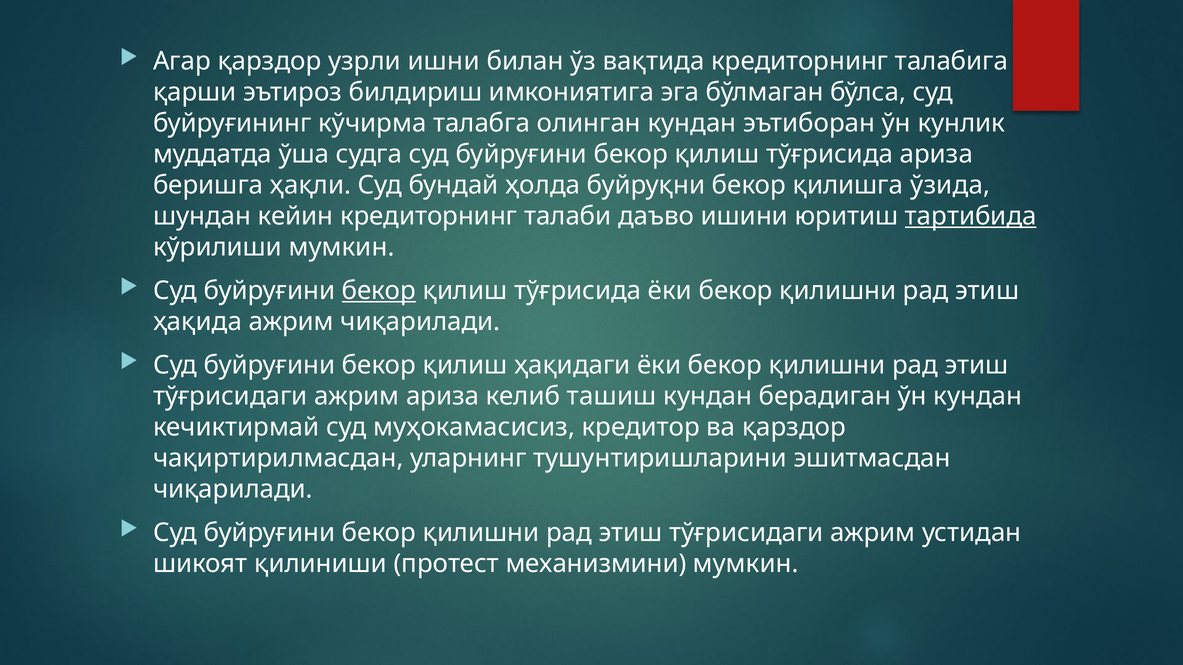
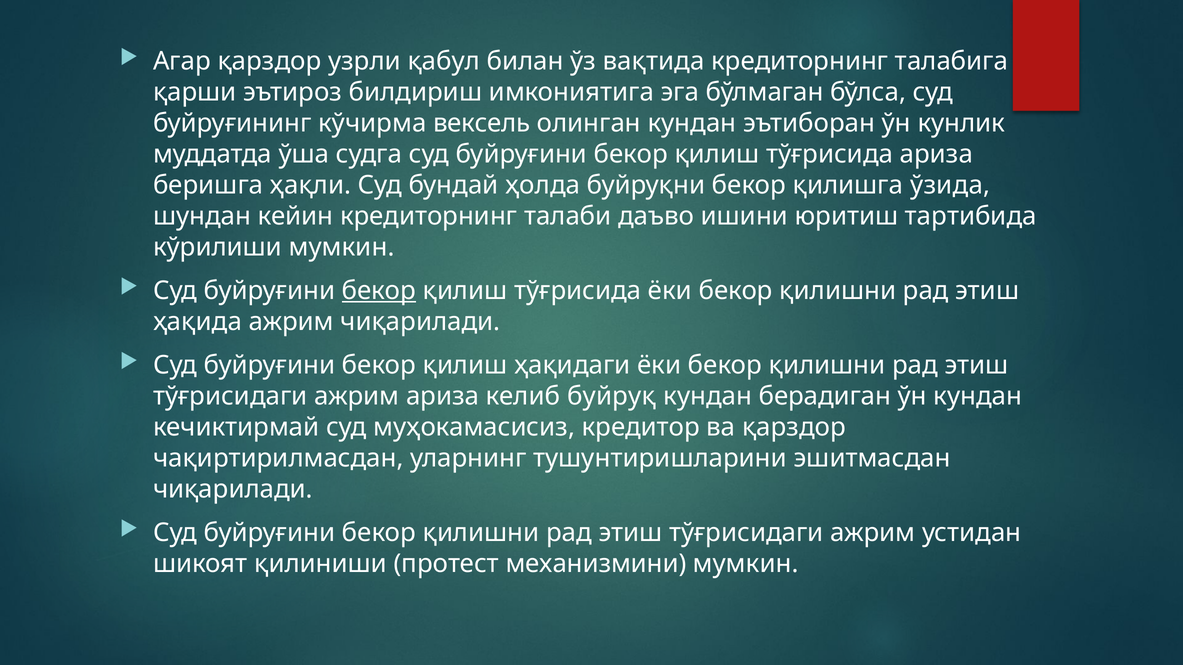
ишни: ишни -> қабул
талабга: талабга -> вексель
тартибида underline: present -> none
ташиш: ташиш -> буйруқ
